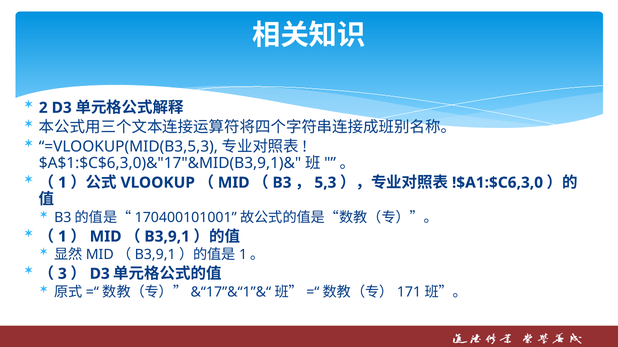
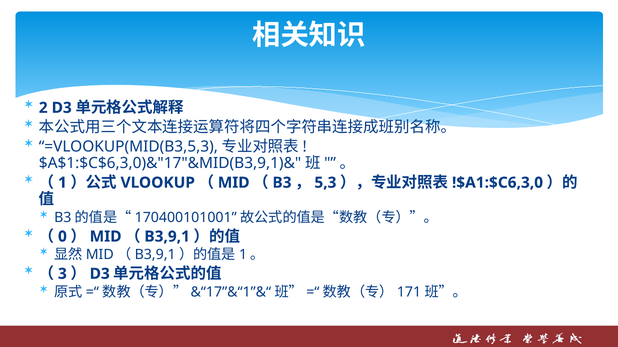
1 at (62, 237): 1 -> 0
